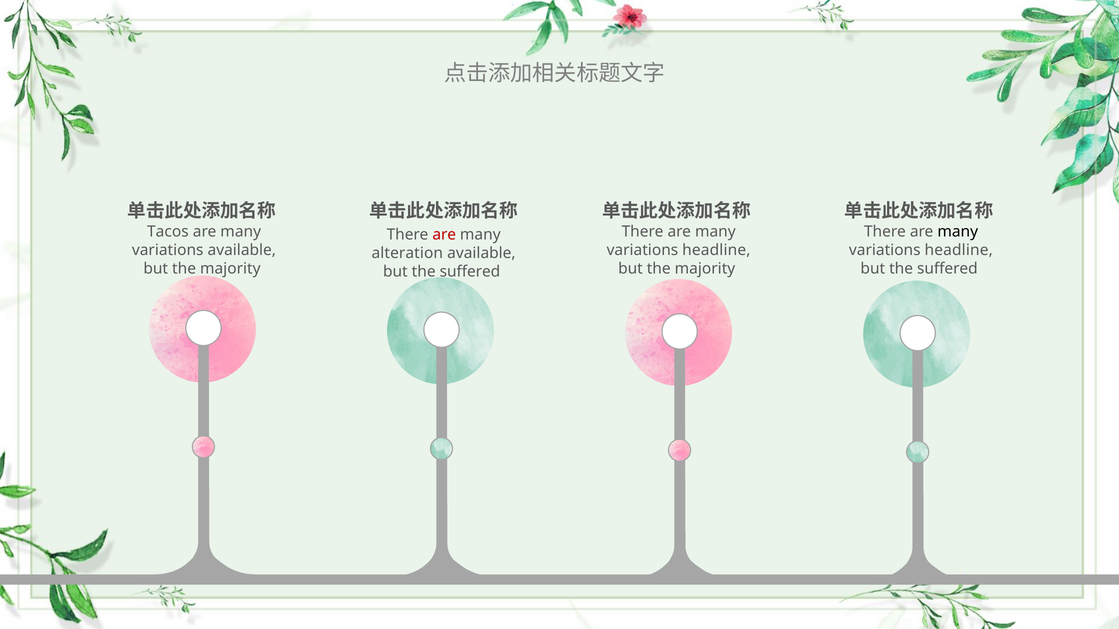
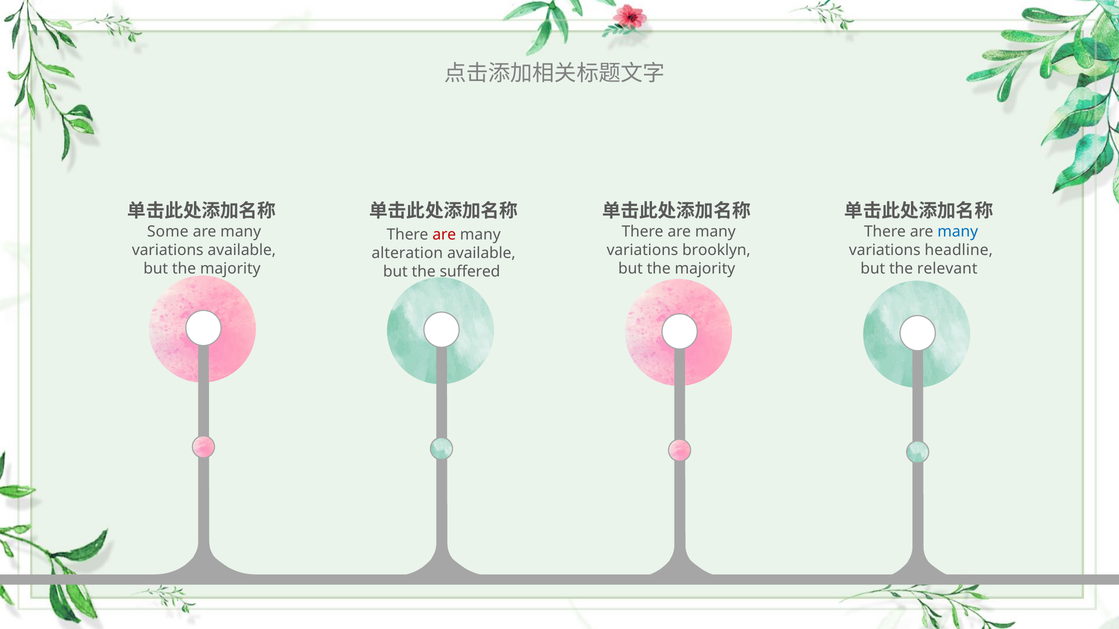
Tacos: Tacos -> Some
many at (958, 232) colour: black -> blue
headline at (716, 250): headline -> brooklyn
suffered at (947, 269): suffered -> relevant
